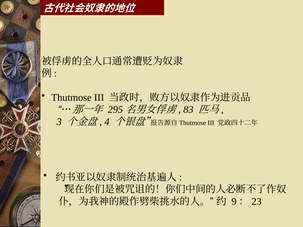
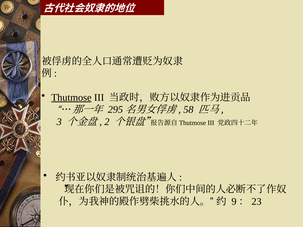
Thutmose underline: none -> present
83: 83 -> 58
4: 4 -> 2
